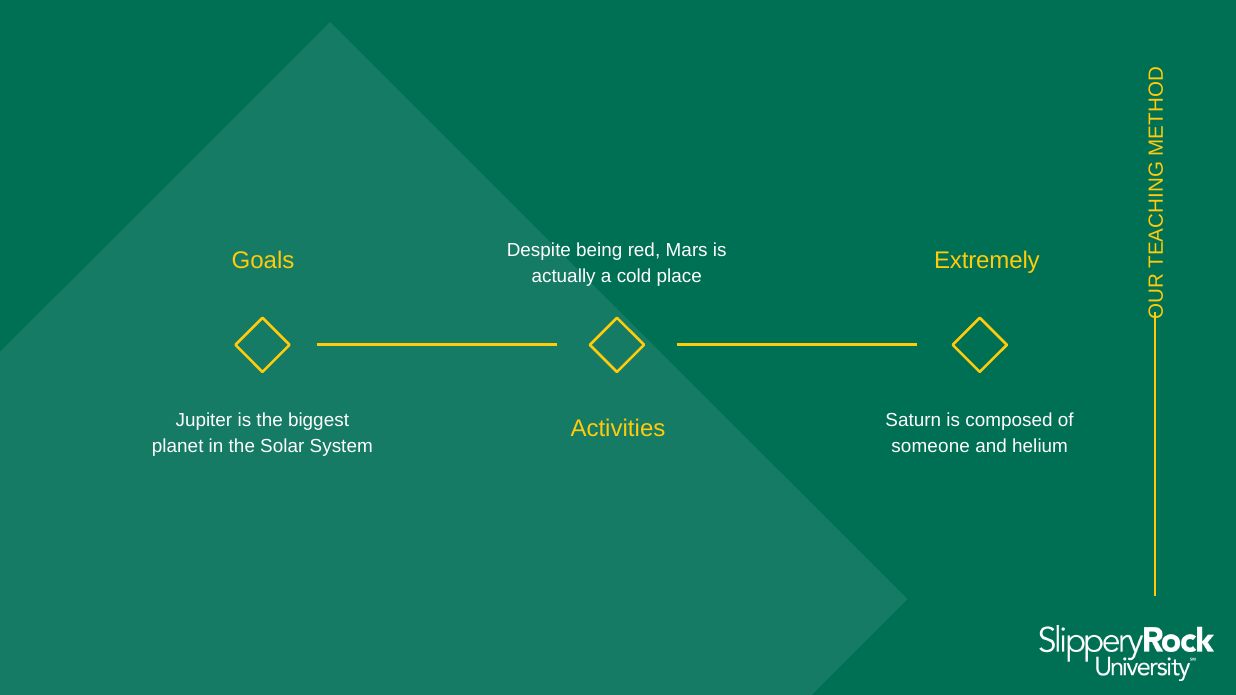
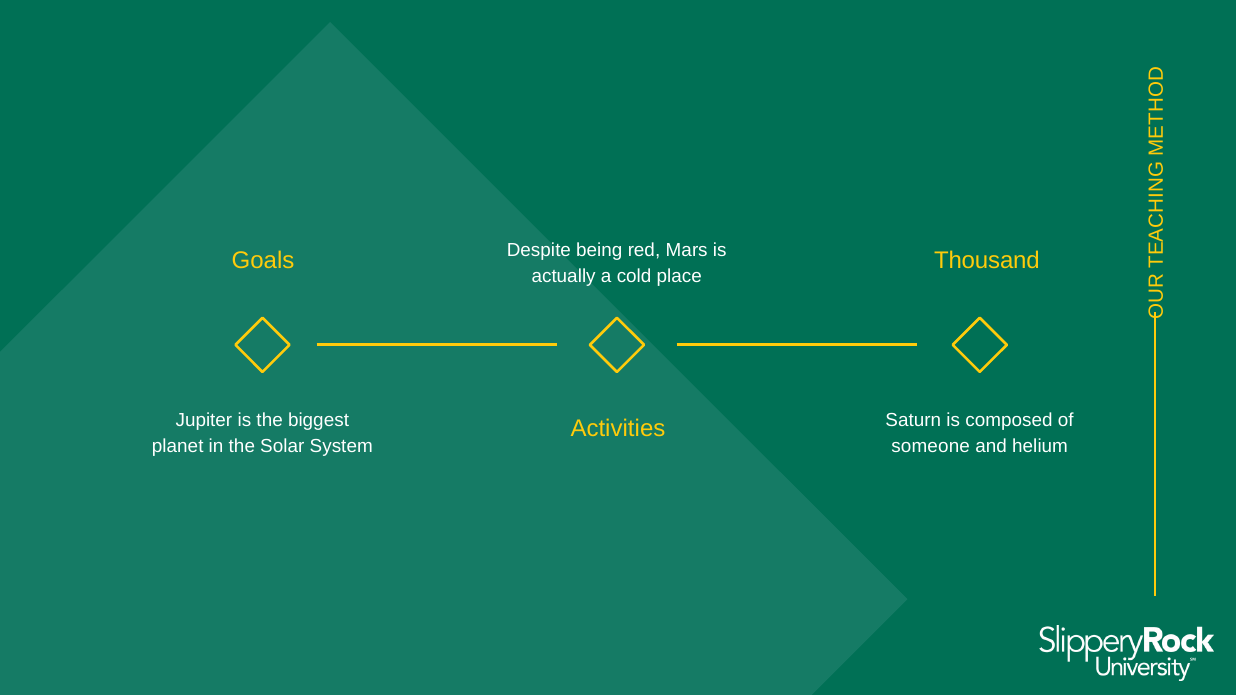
Extremely: Extremely -> Thousand
